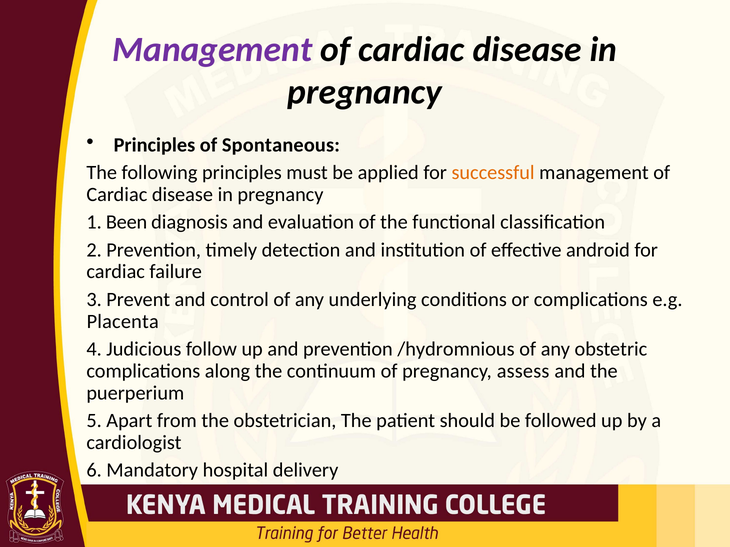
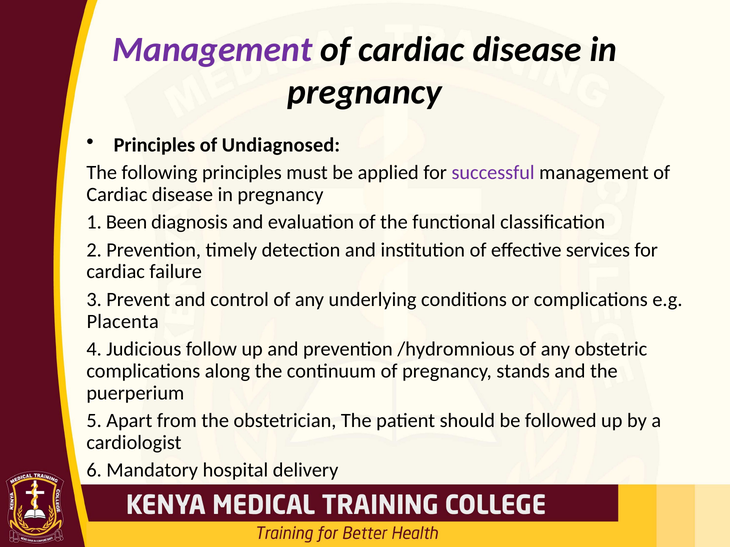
Spontaneous: Spontaneous -> Undiagnosed
successful colour: orange -> purple
android: android -> services
assess: assess -> stands
